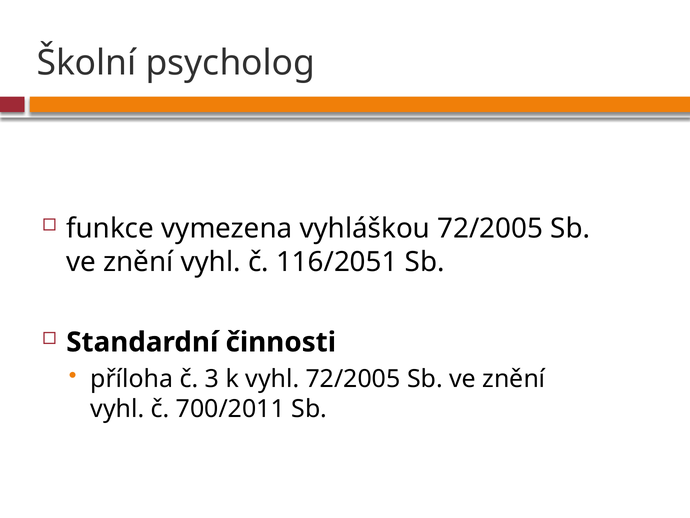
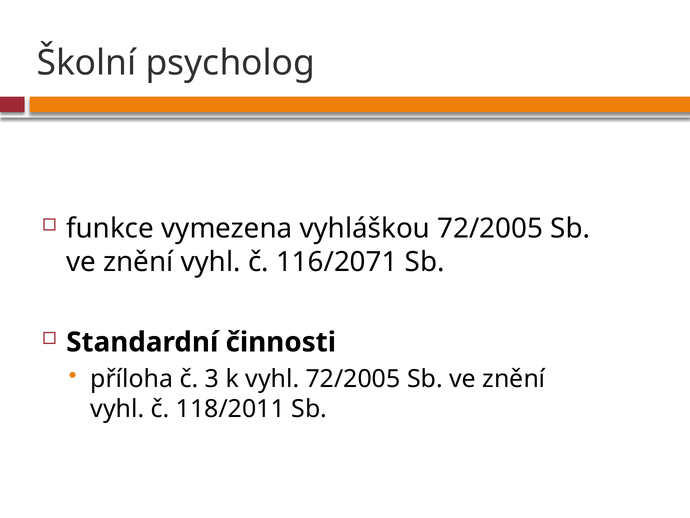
116/2051: 116/2051 -> 116/2071
700/2011: 700/2011 -> 118/2011
